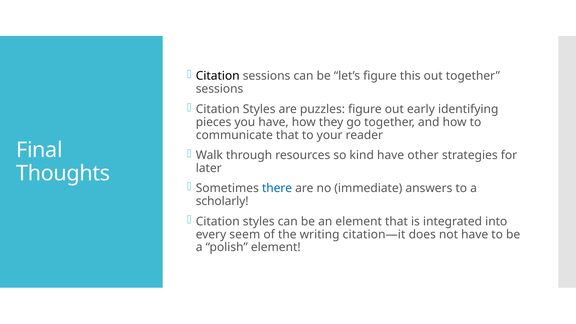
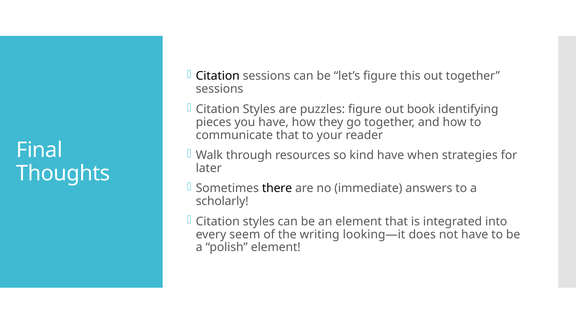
early: early -> book
other: other -> when
there colour: blue -> black
citation—it: citation—it -> looking—it
